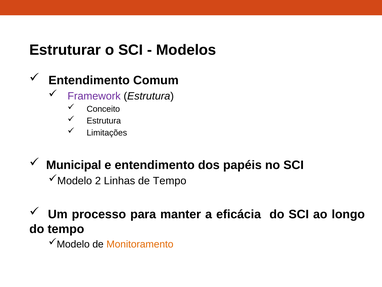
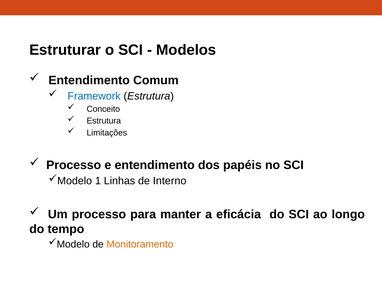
Framework colour: purple -> blue
Municipal at (74, 165): Municipal -> Processo
2: 2 -> 1
de Tempo: Tempo -> Interno
